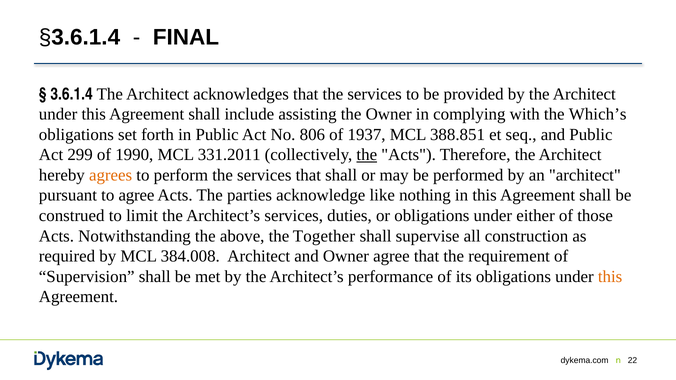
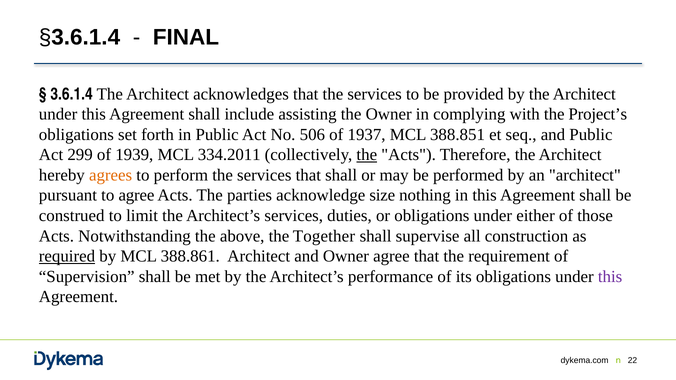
Which’s: Which’s -> Project’s
806: 806 -> 506
1990: 1990 -> 1939
331.2011: 331.2011 -> 334.2011
like: like -> size
required underline: none -> present
384.008: 384.008 -> 388.861
this at (610, 277) colour: orange -> purple
